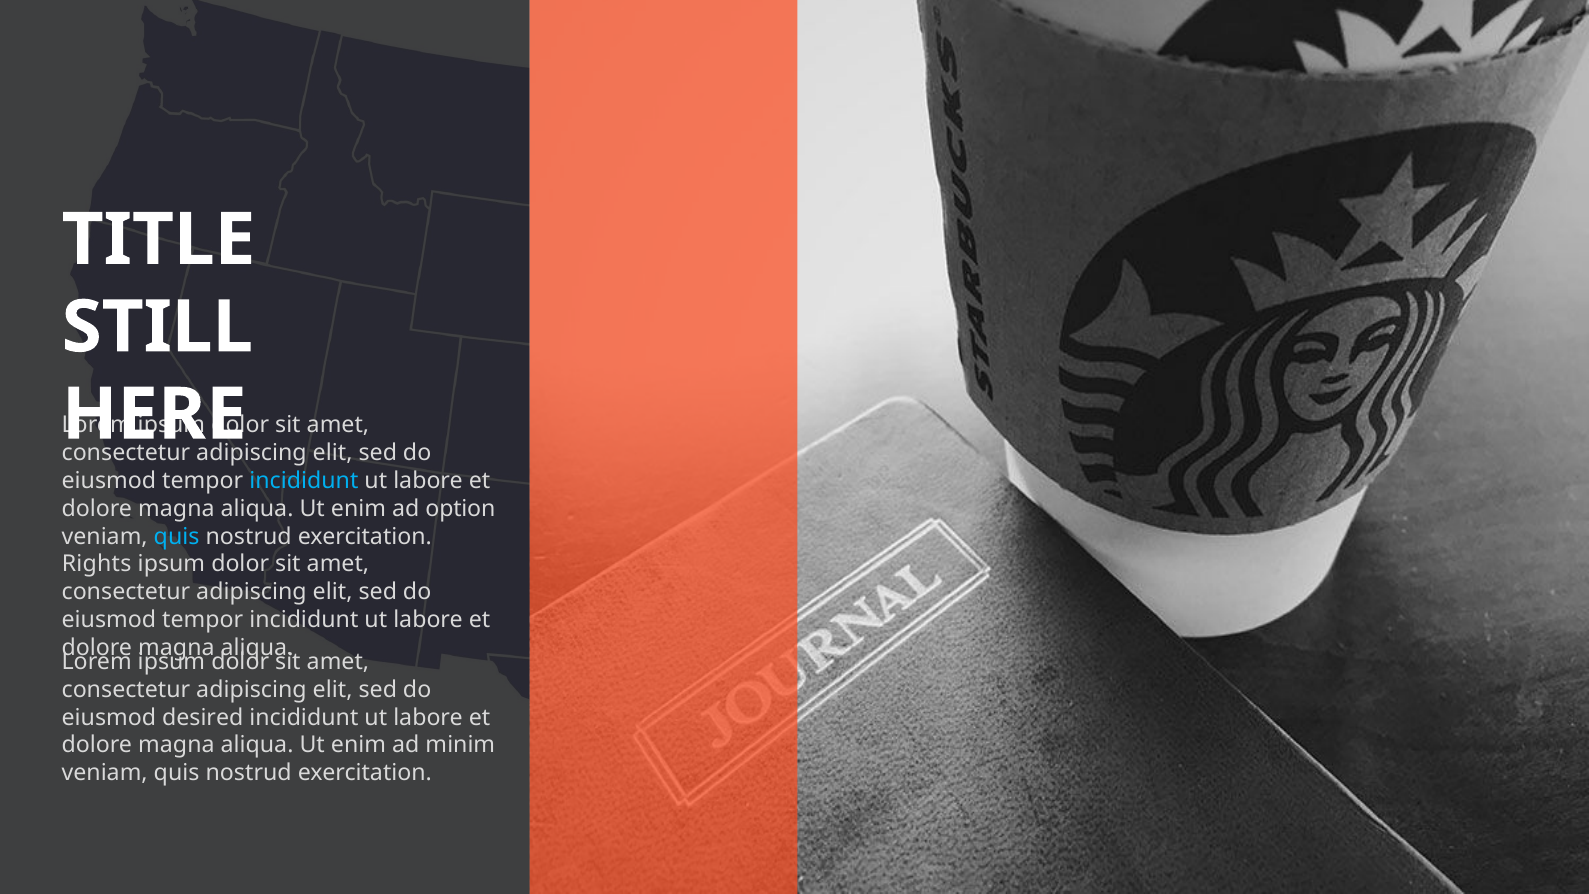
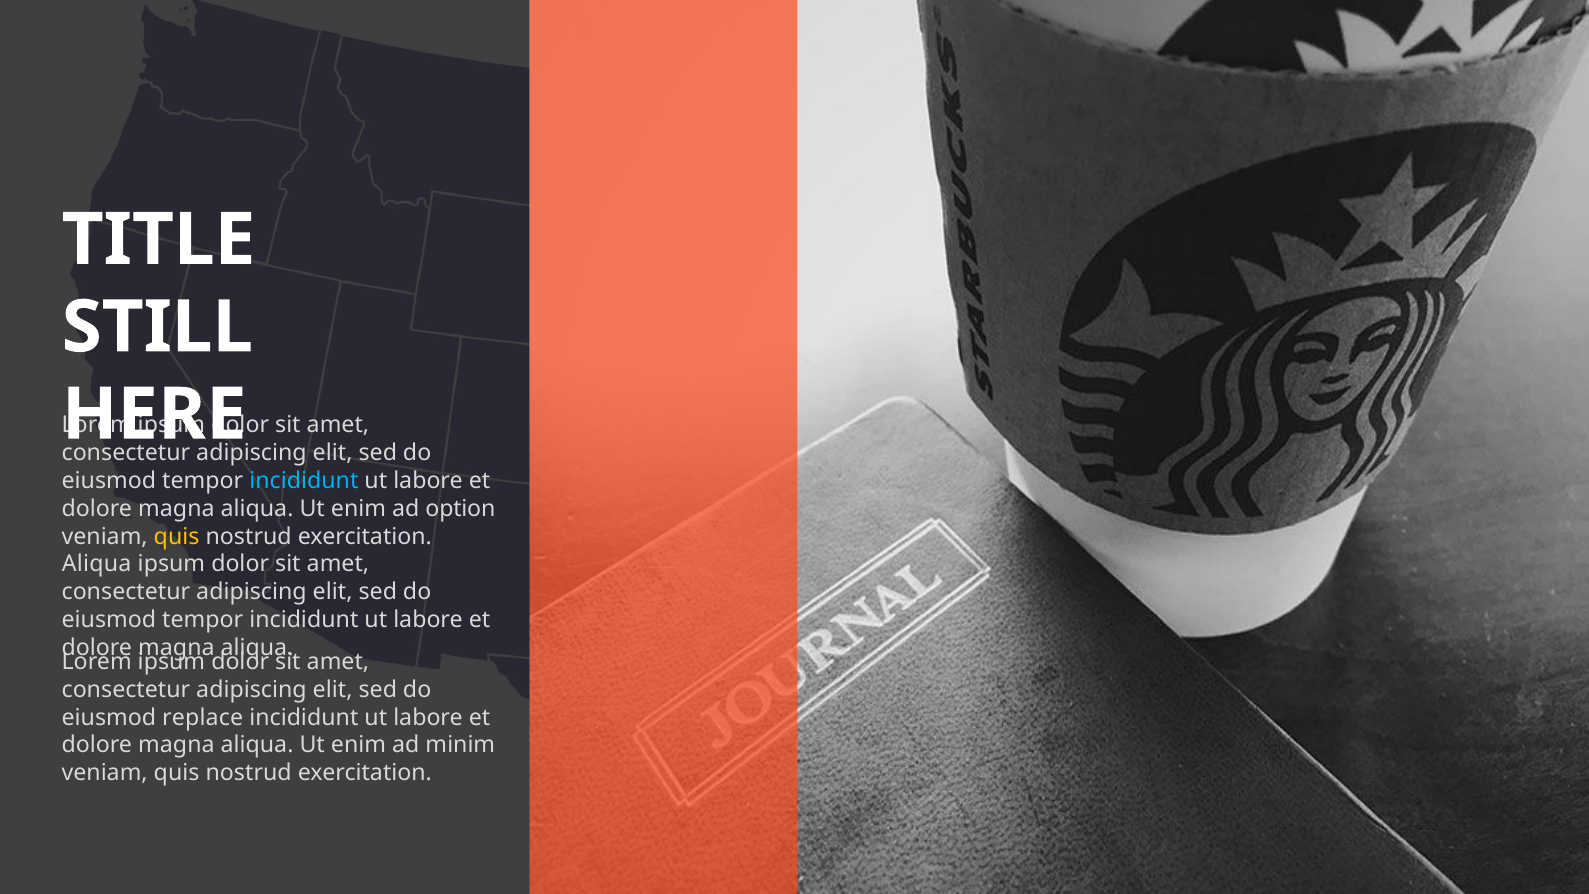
quis at (177, 536) colour: light blue -> yellow
Rights at (97, 564): Rights -> Aliqua
desired: desired -> replace
